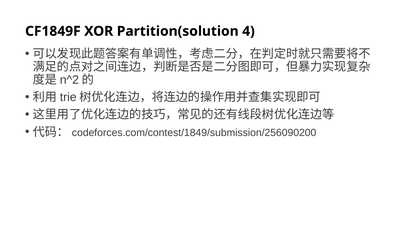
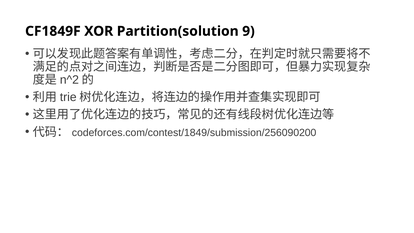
4: 4 -> 9
